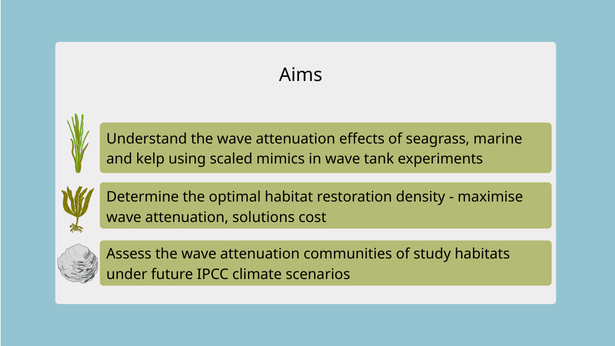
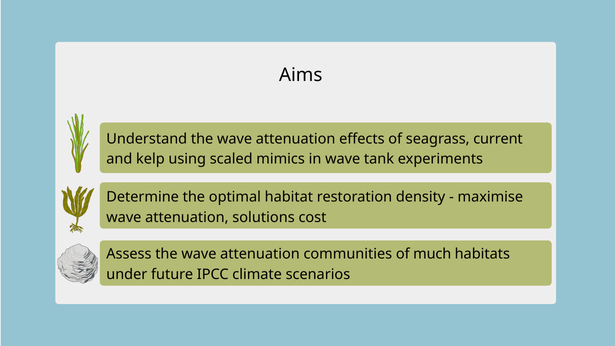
marine: marine -> current
study: study -> much
